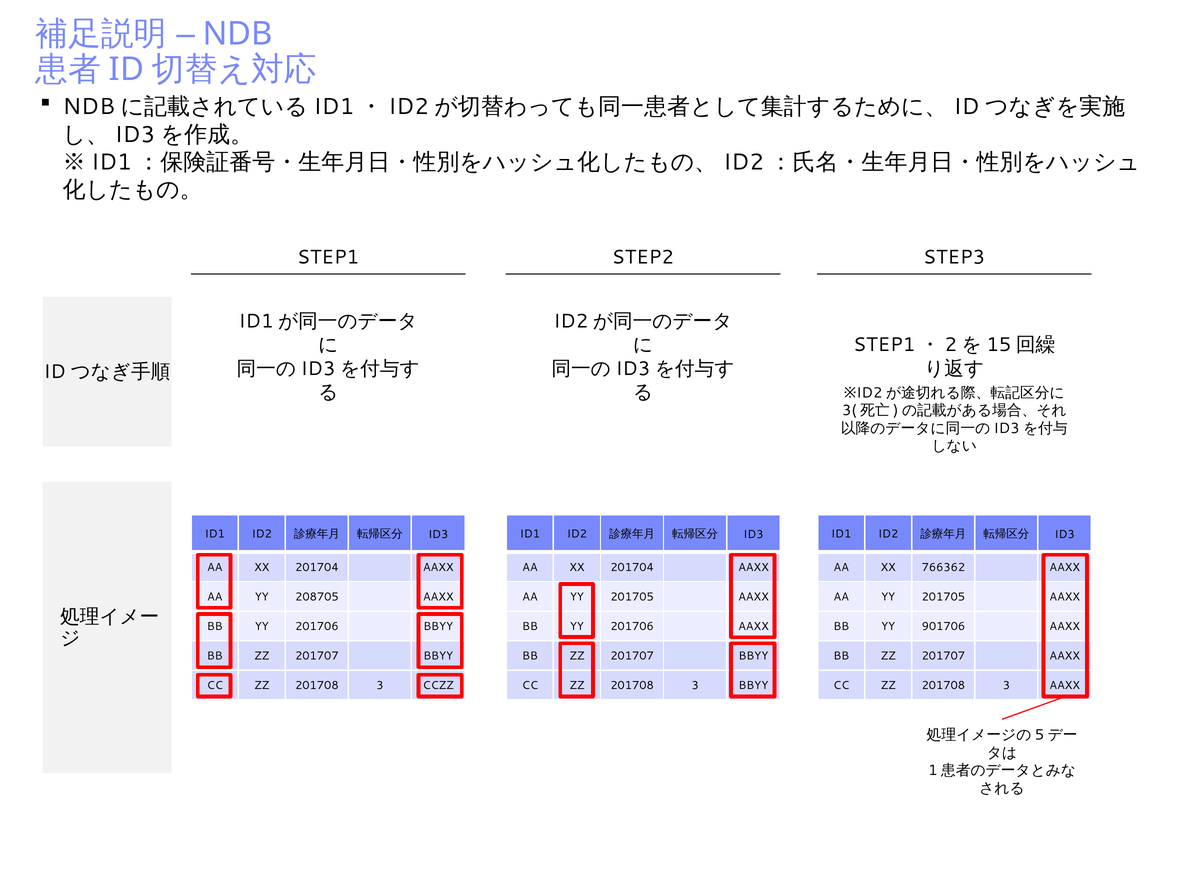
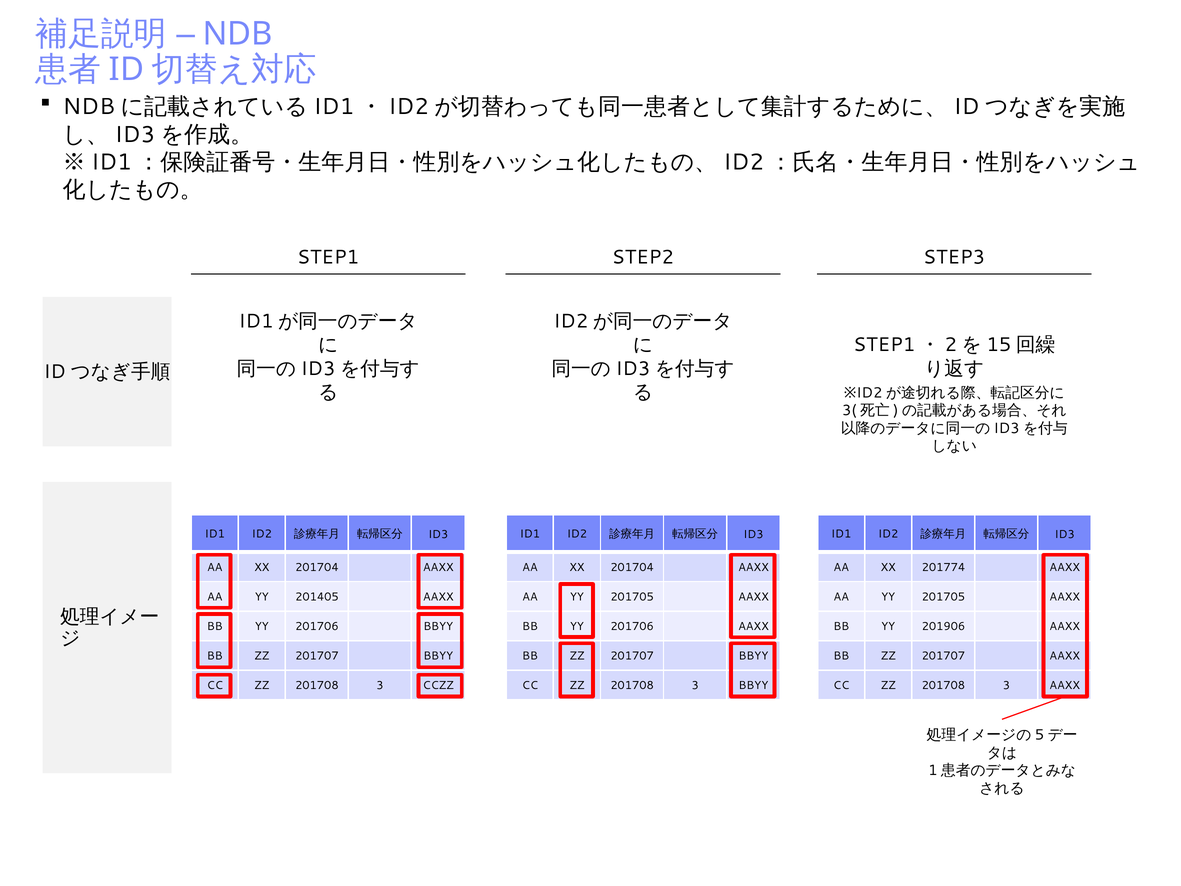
766362: 766362 -> 201774
208705: 208705 -> 201405
901706: 901706 -> 201906
